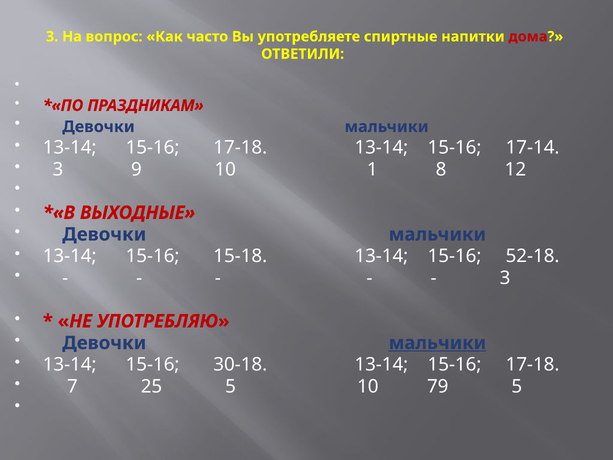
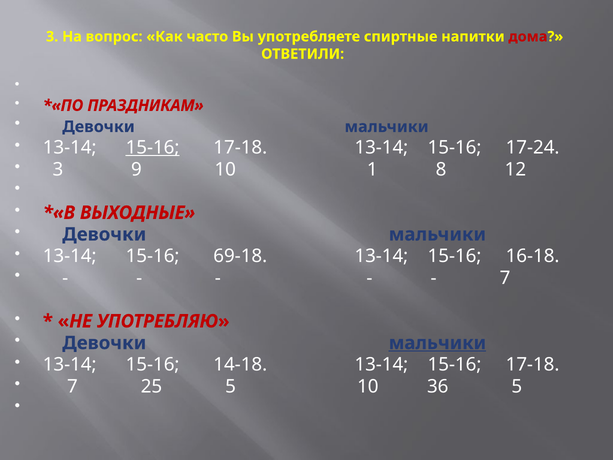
15-16 at (153, 148) underline: none -> present
17-14: 17-14 -> 17-24
15-18: 15-18 -> 69-18
52-18: 52-18 -> 16-18
3 at (505, 278): 3 -> 7
30-18: 30-18 -> 14-18
79: 79 -> 36
